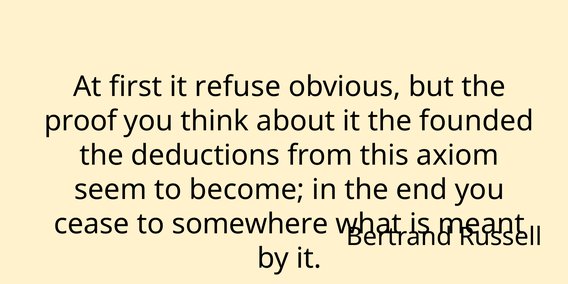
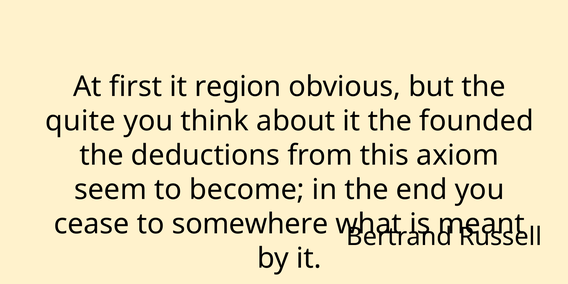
refuse: refuse -> region
proof: proof -> quite
